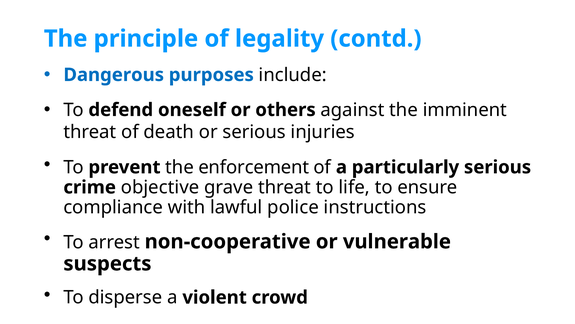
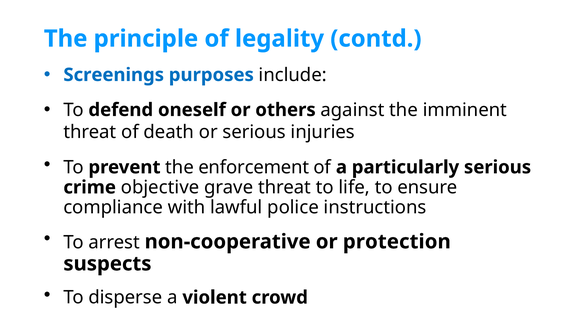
Dangerous: Dangerous -> Screenings
vulnerable: vulnerable -> protection
